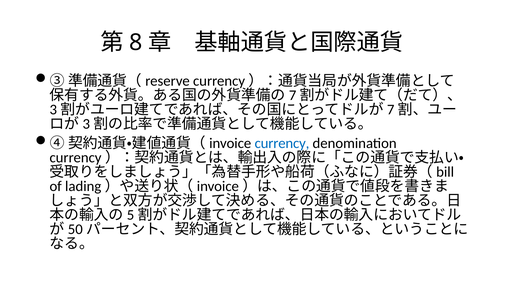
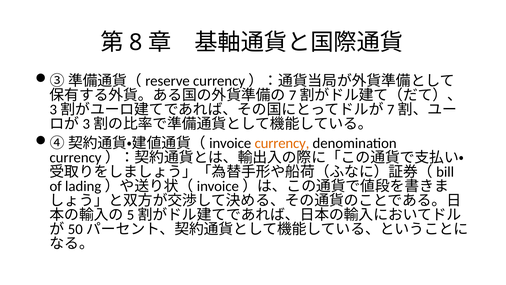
currency colour: blue -> orange
